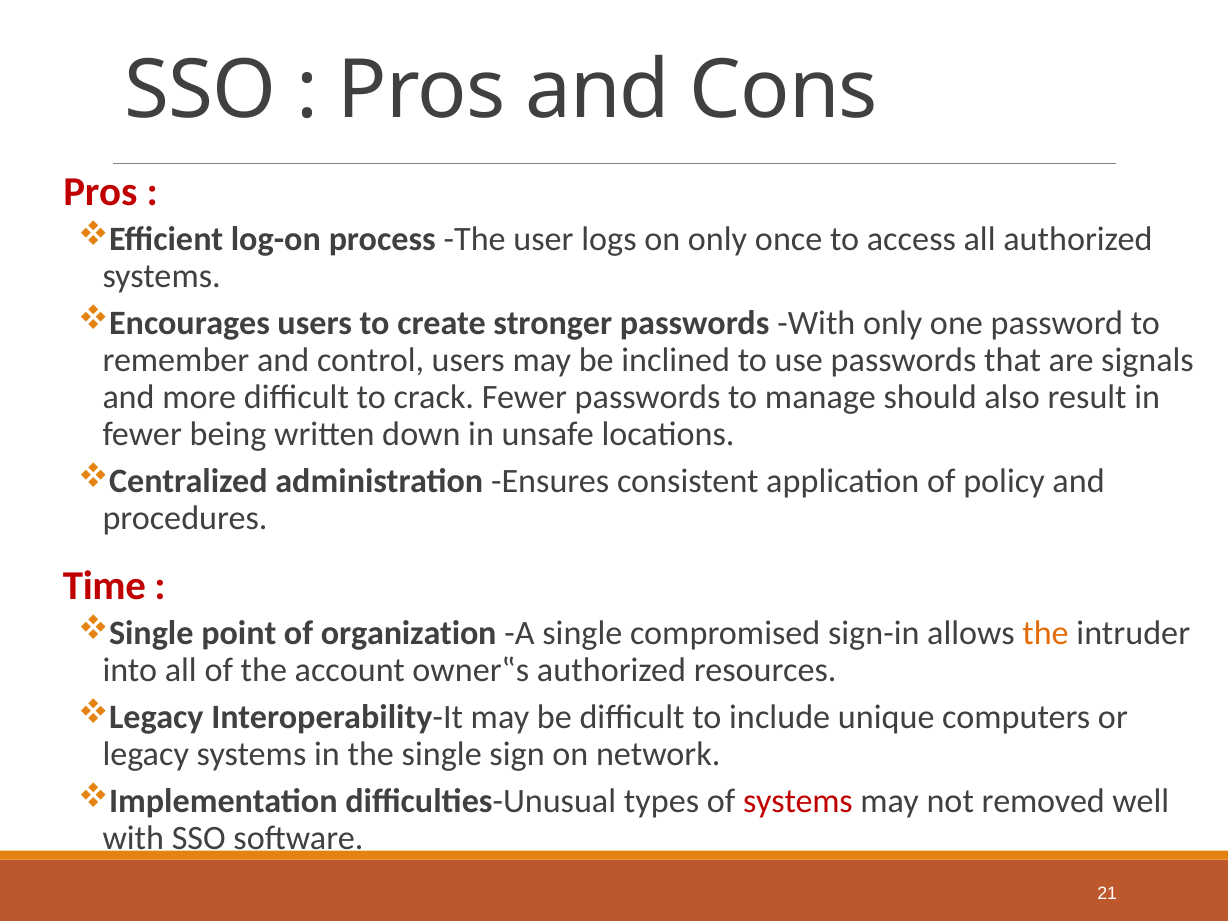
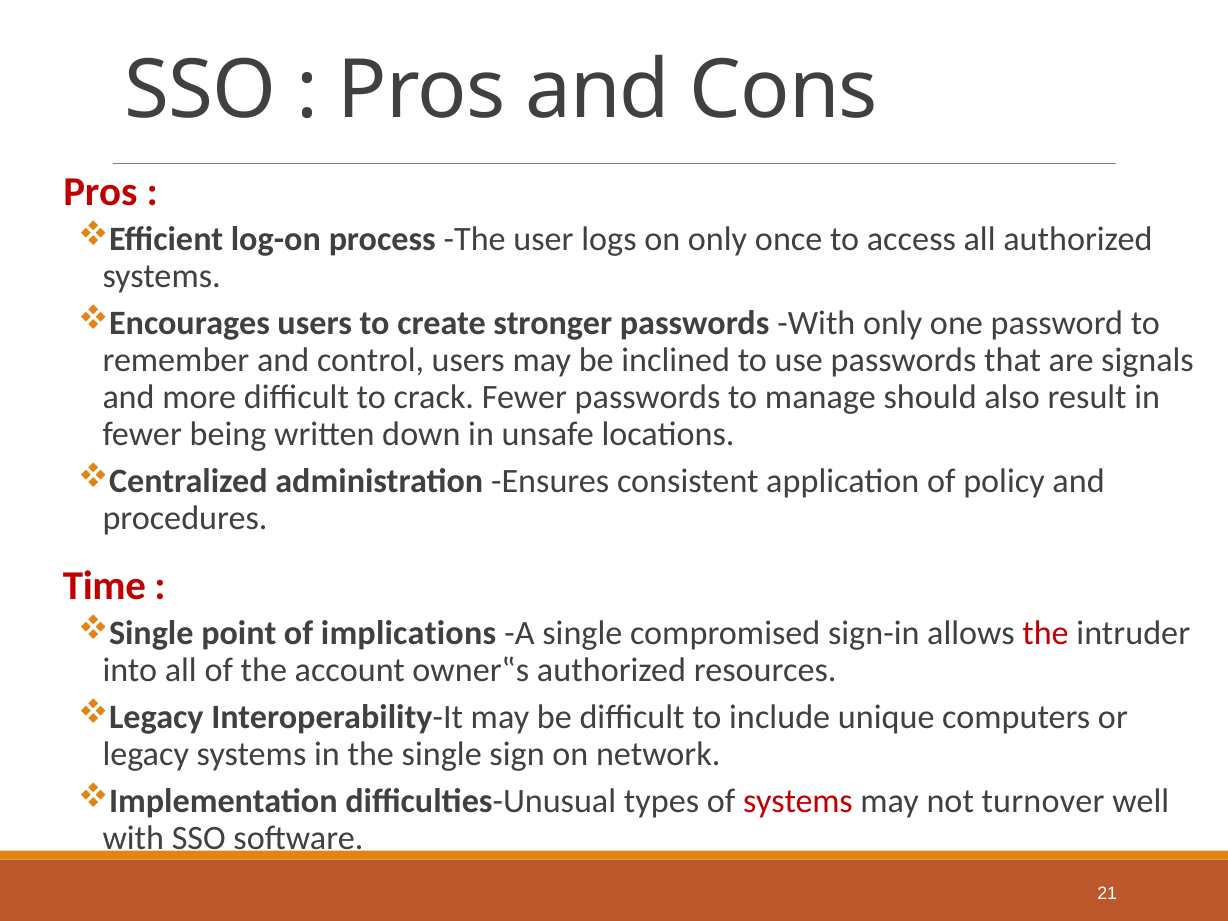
organization: organization -> implications
the at (1046, 633) colour: orange -> red
removed: removed -> turnover
